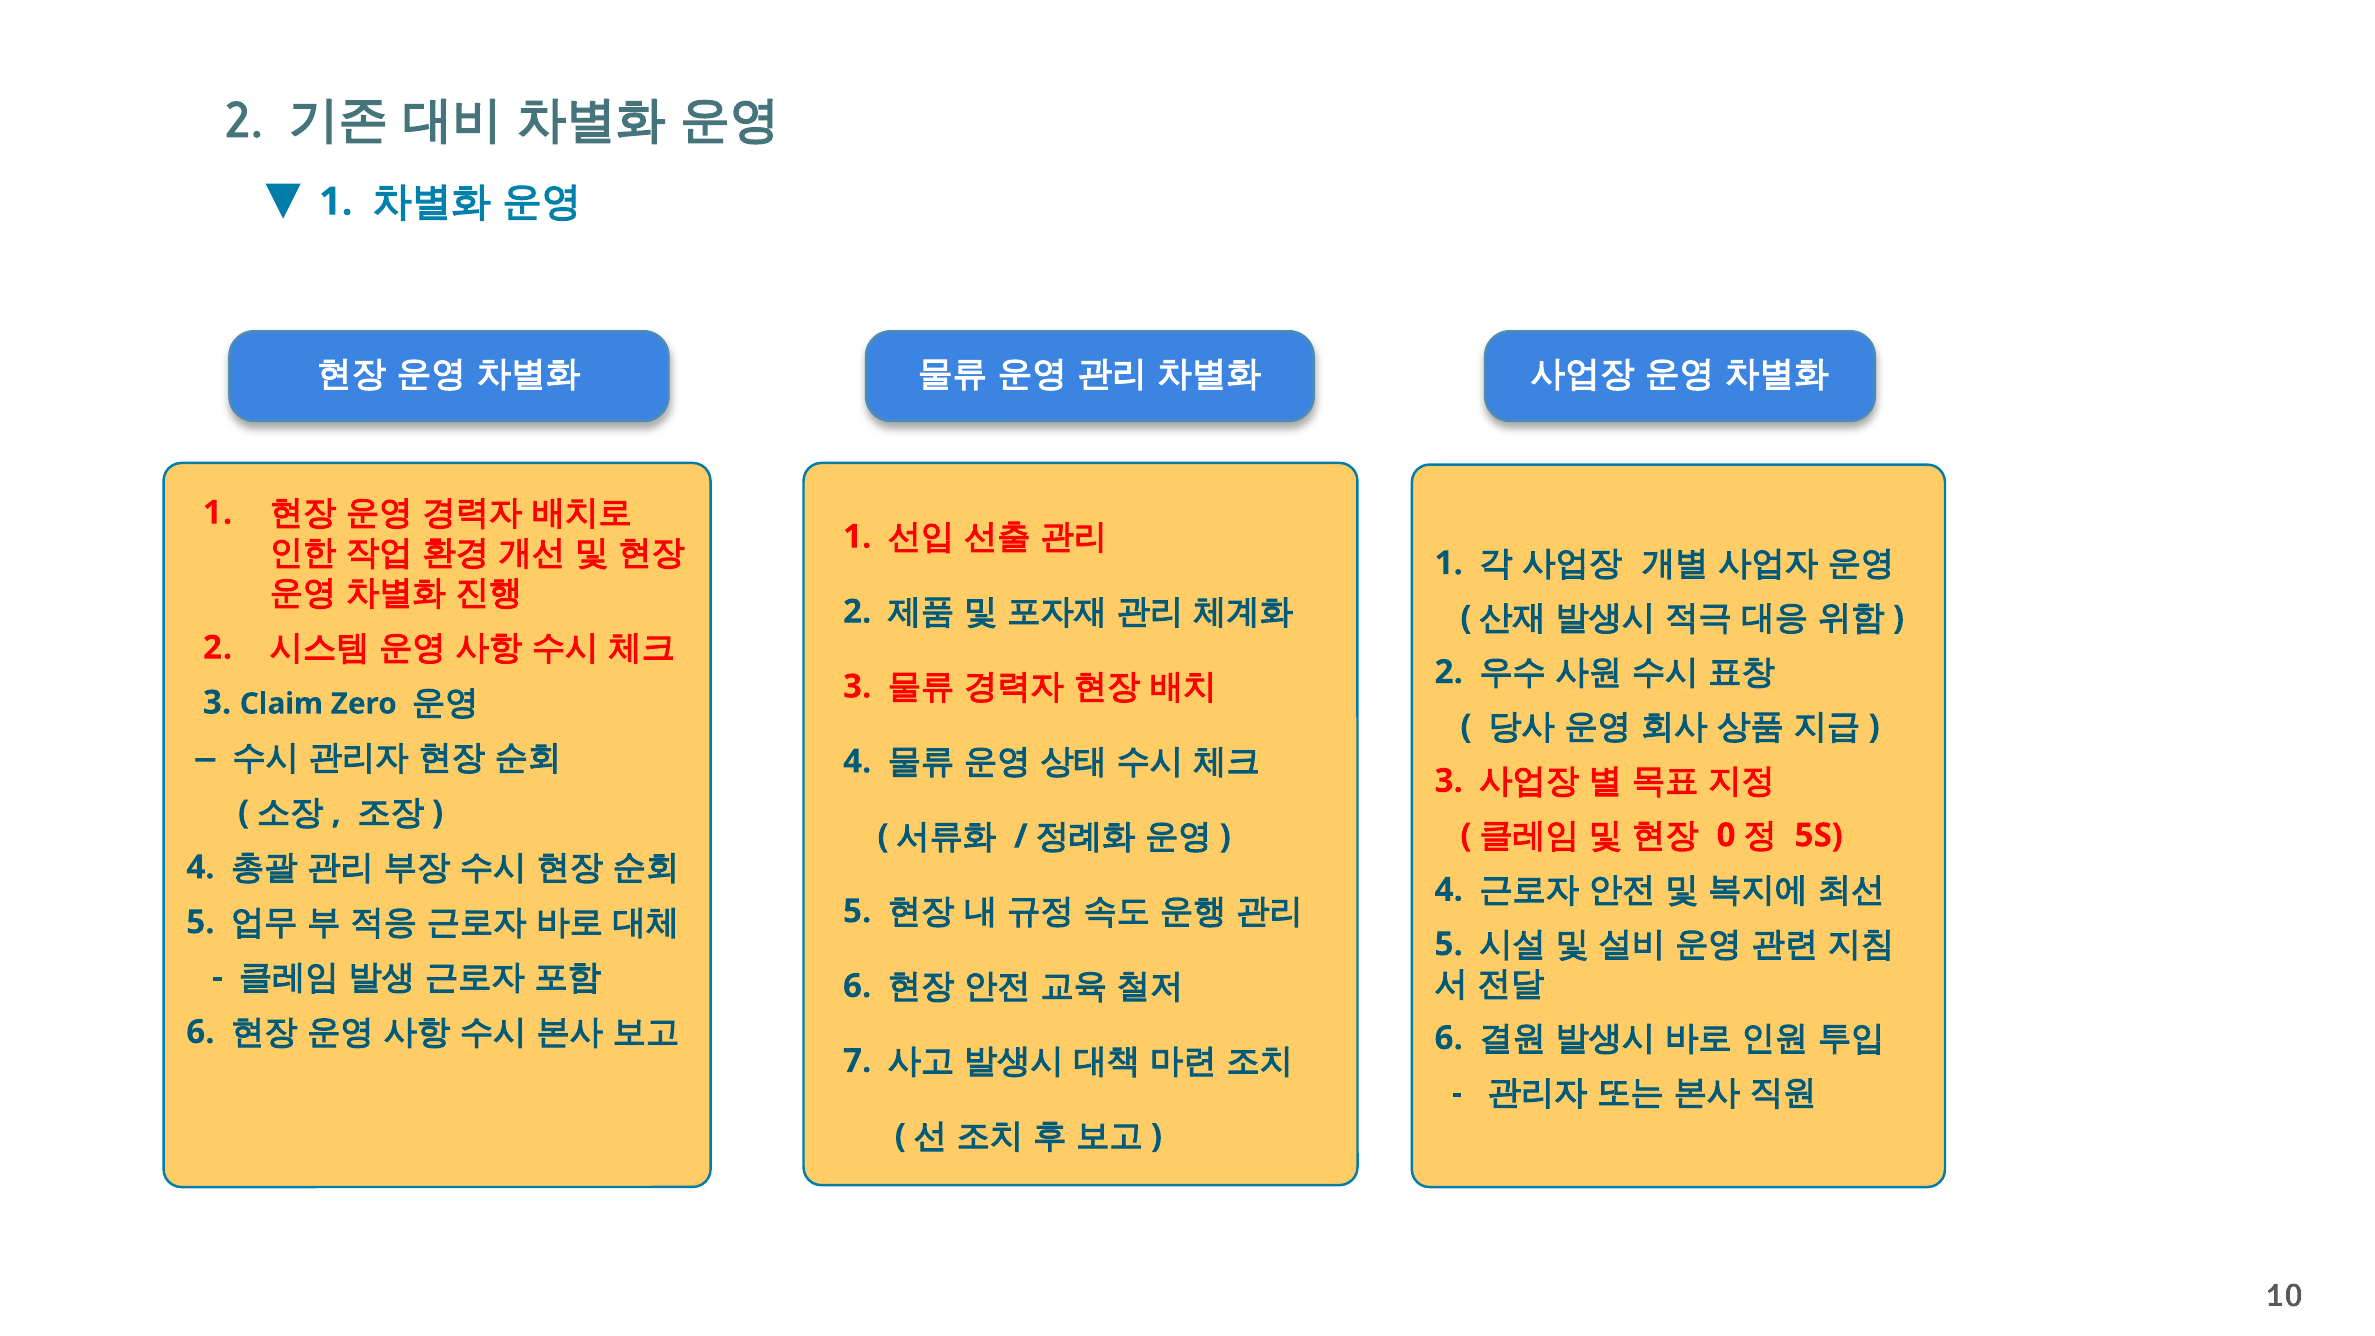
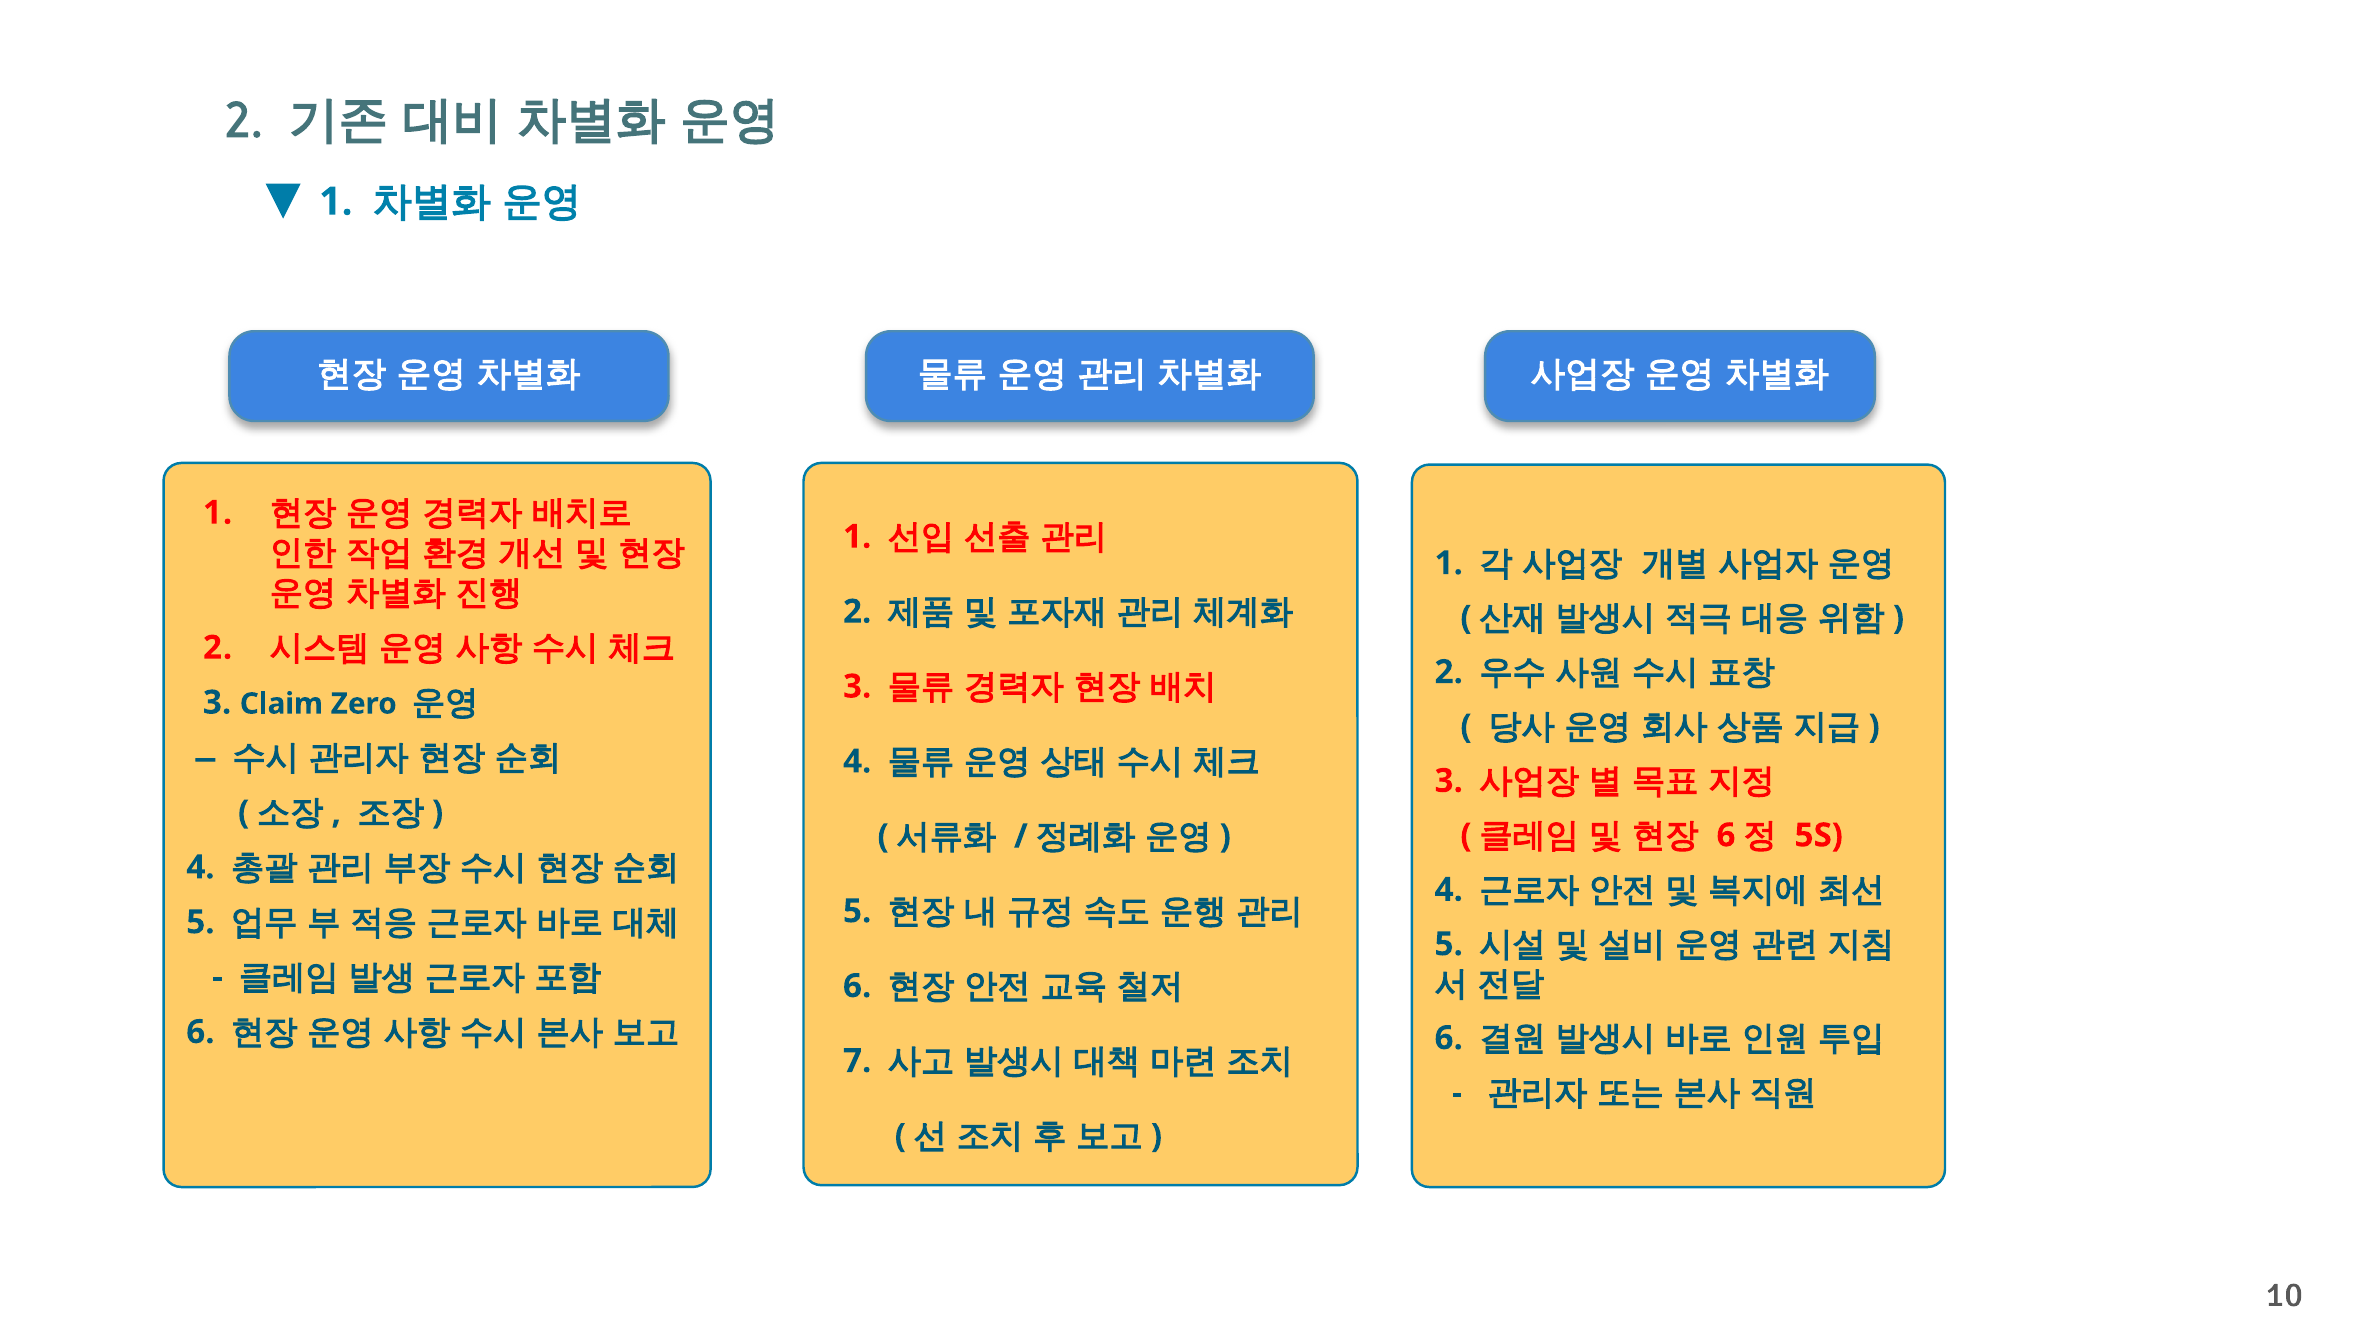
0 at (1726, 835): 0 -> 6
